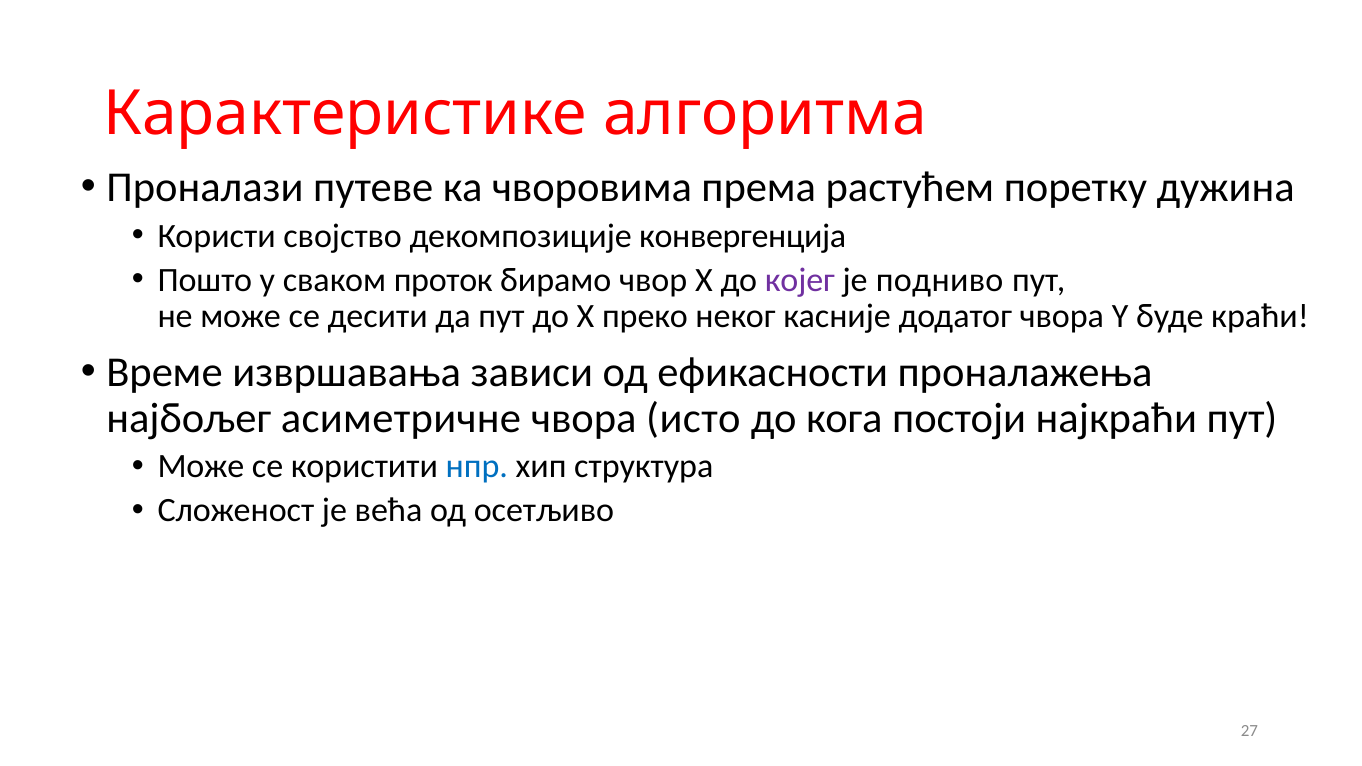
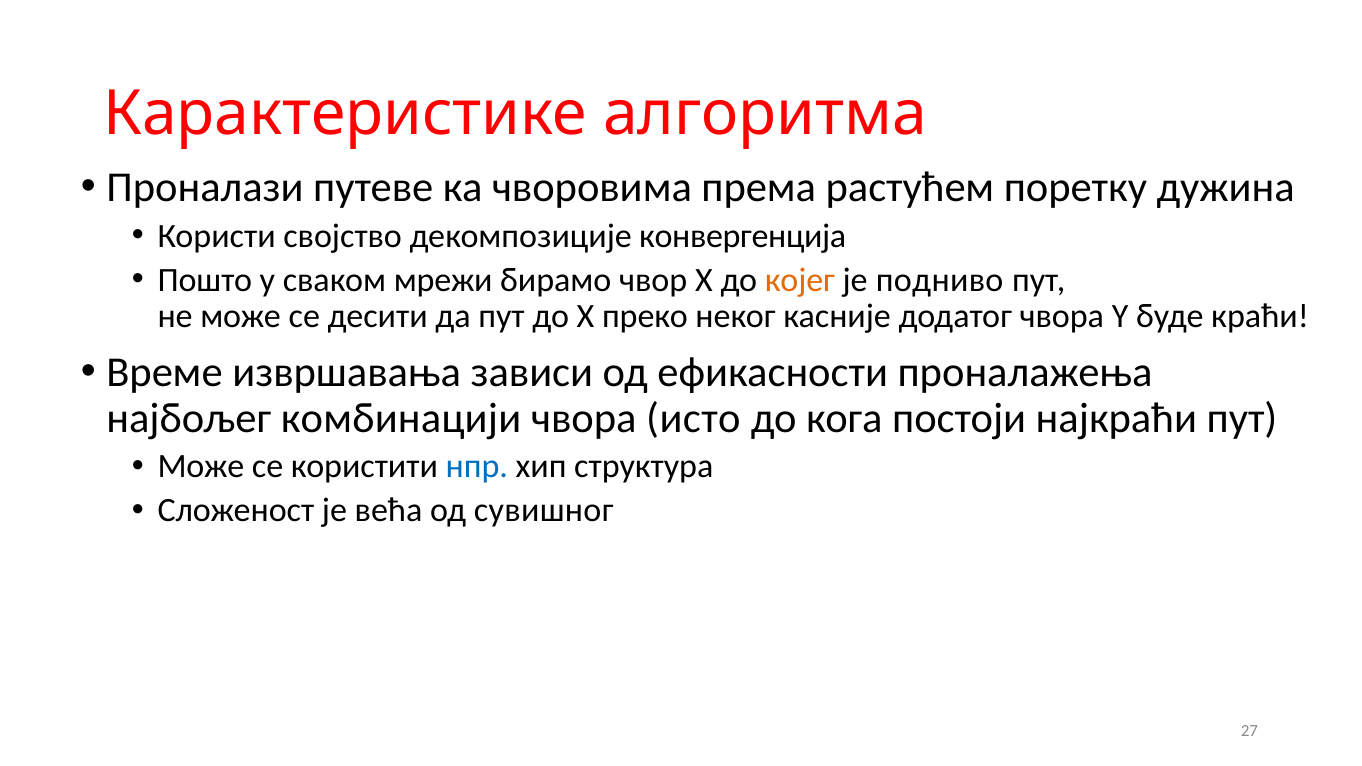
проток: проток -> мрежи
којег colour: purple -> orange
асиметричне: асиметричне -> комбинацији
осетљиво: осетљиво -> сувишног
